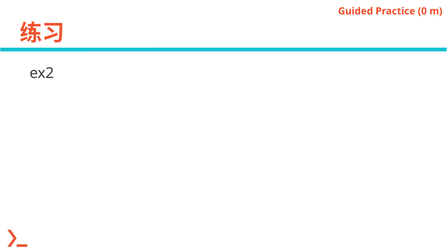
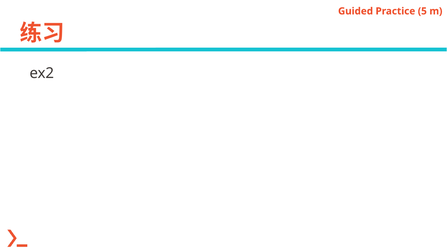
0: 0 -> 5
